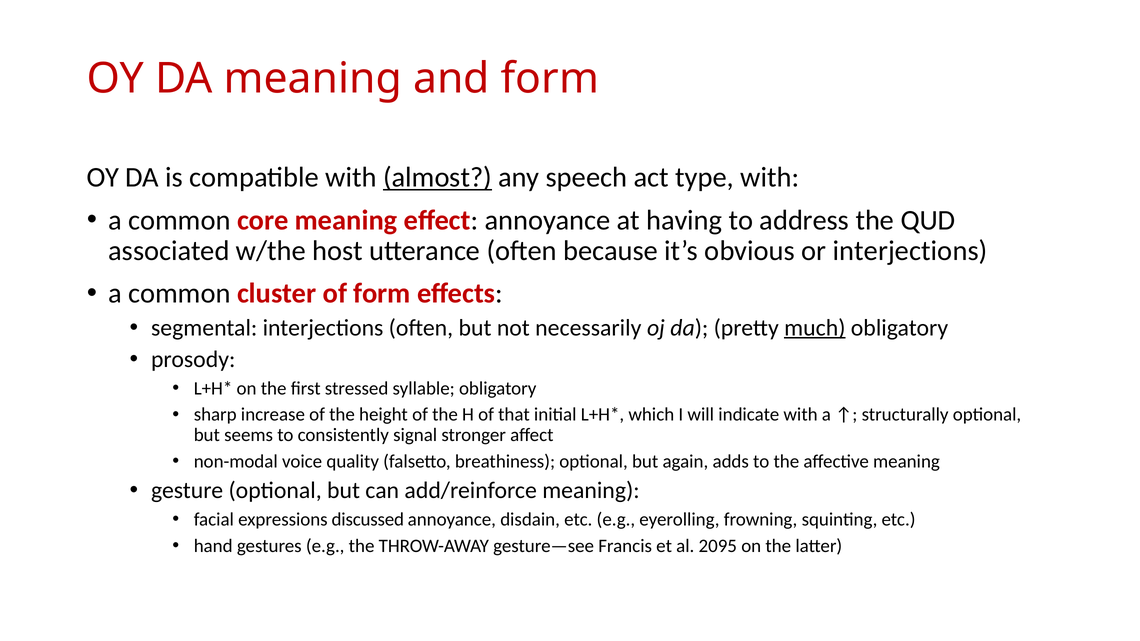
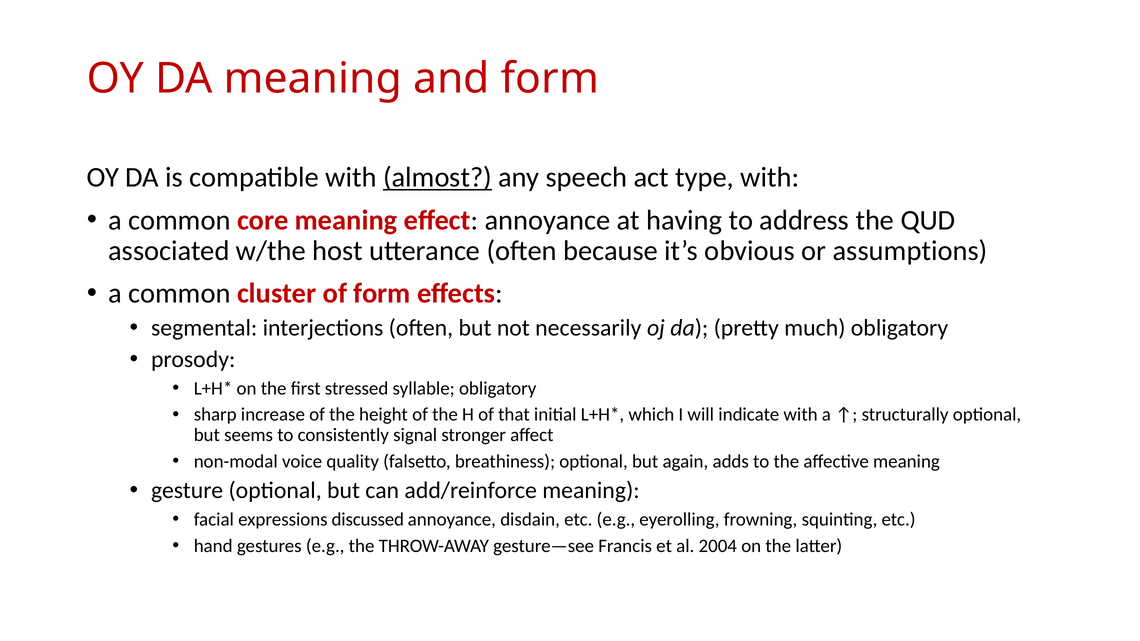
or interjections: interjections -> assumptions
much underline: present -> none
2095: 2095 -> 2004
